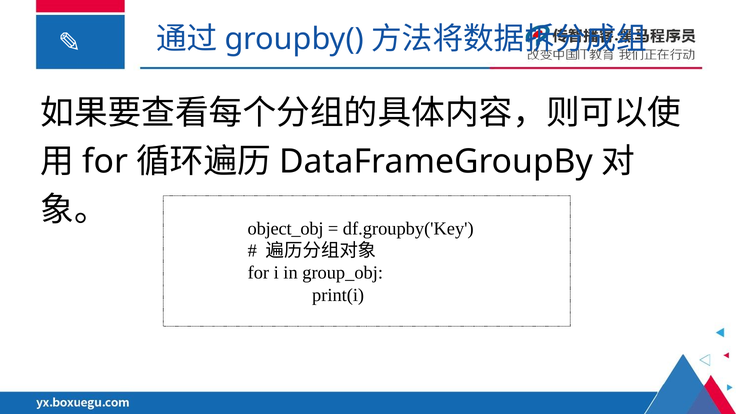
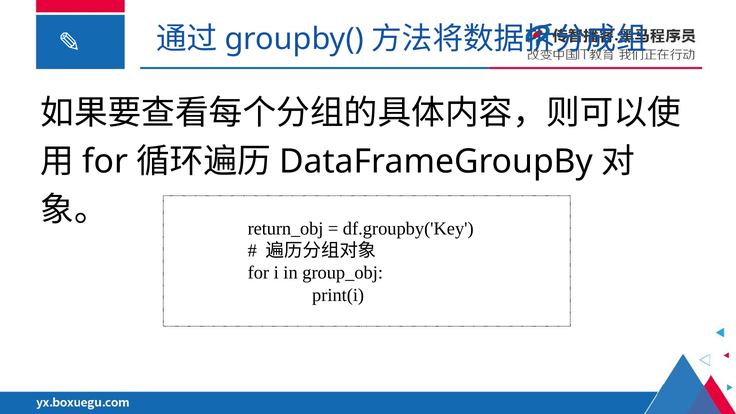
object_obj: object_obj -> return_obj
